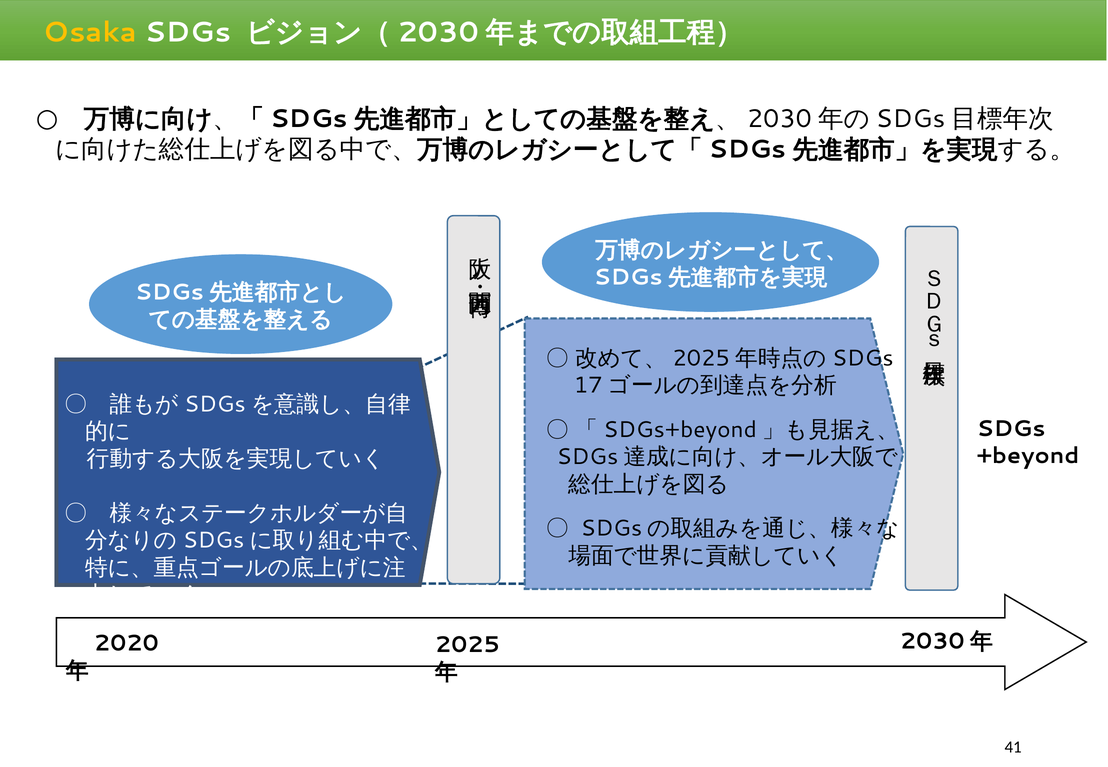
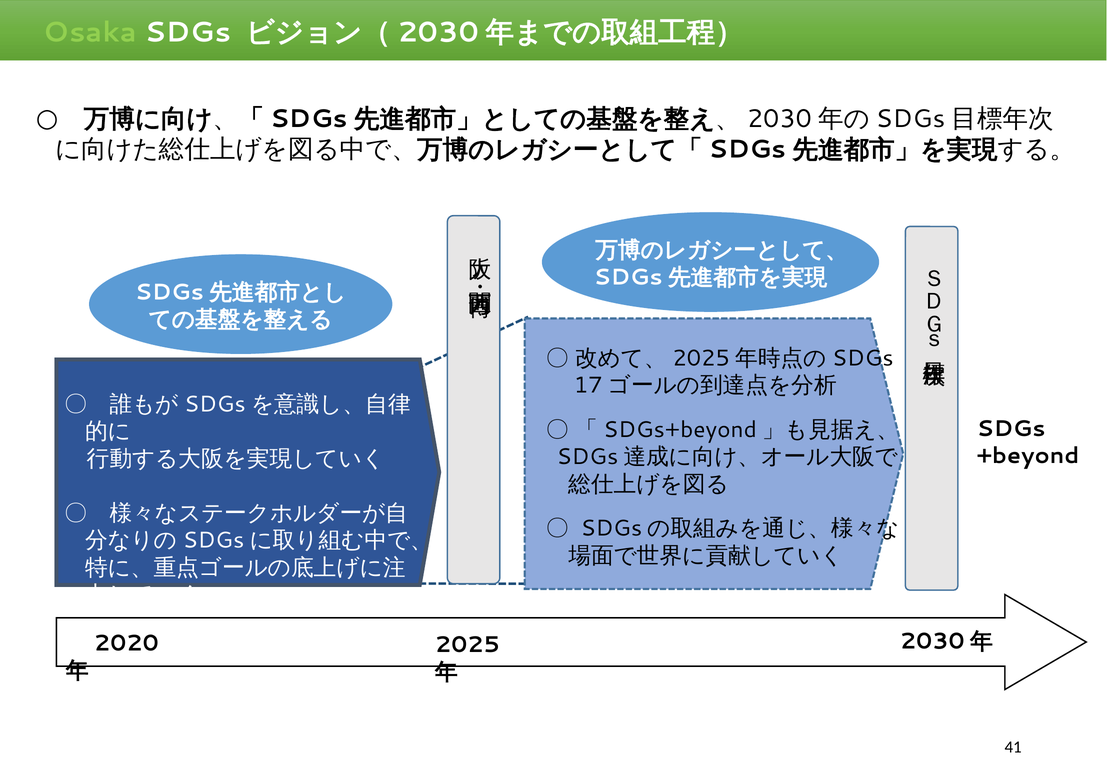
Osaka colour: yellow -> light green
